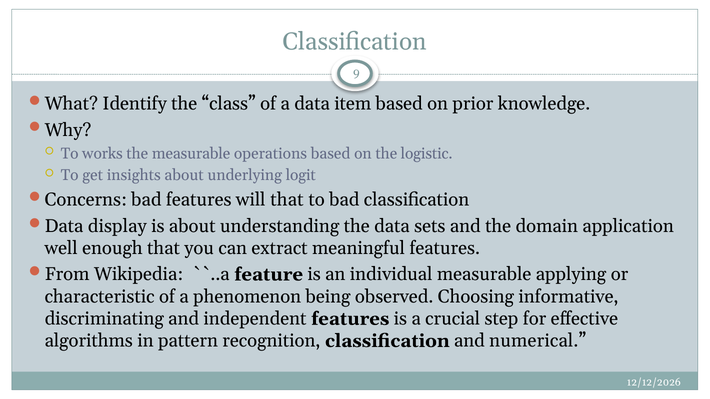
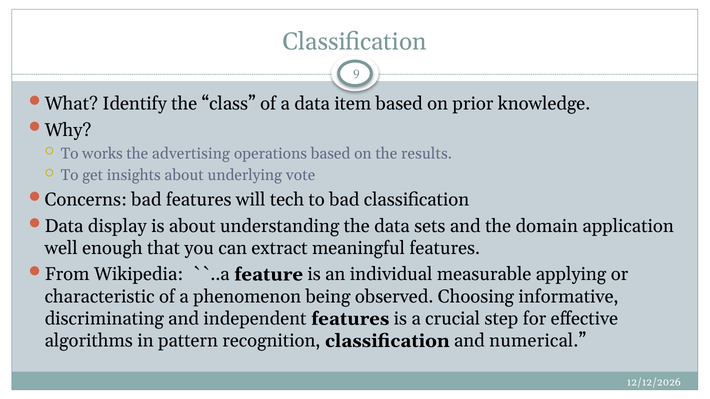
the measurable: measurable -> advertising
logistic: logistic -> results
logit: logit -> vote
will that: that -> tech
